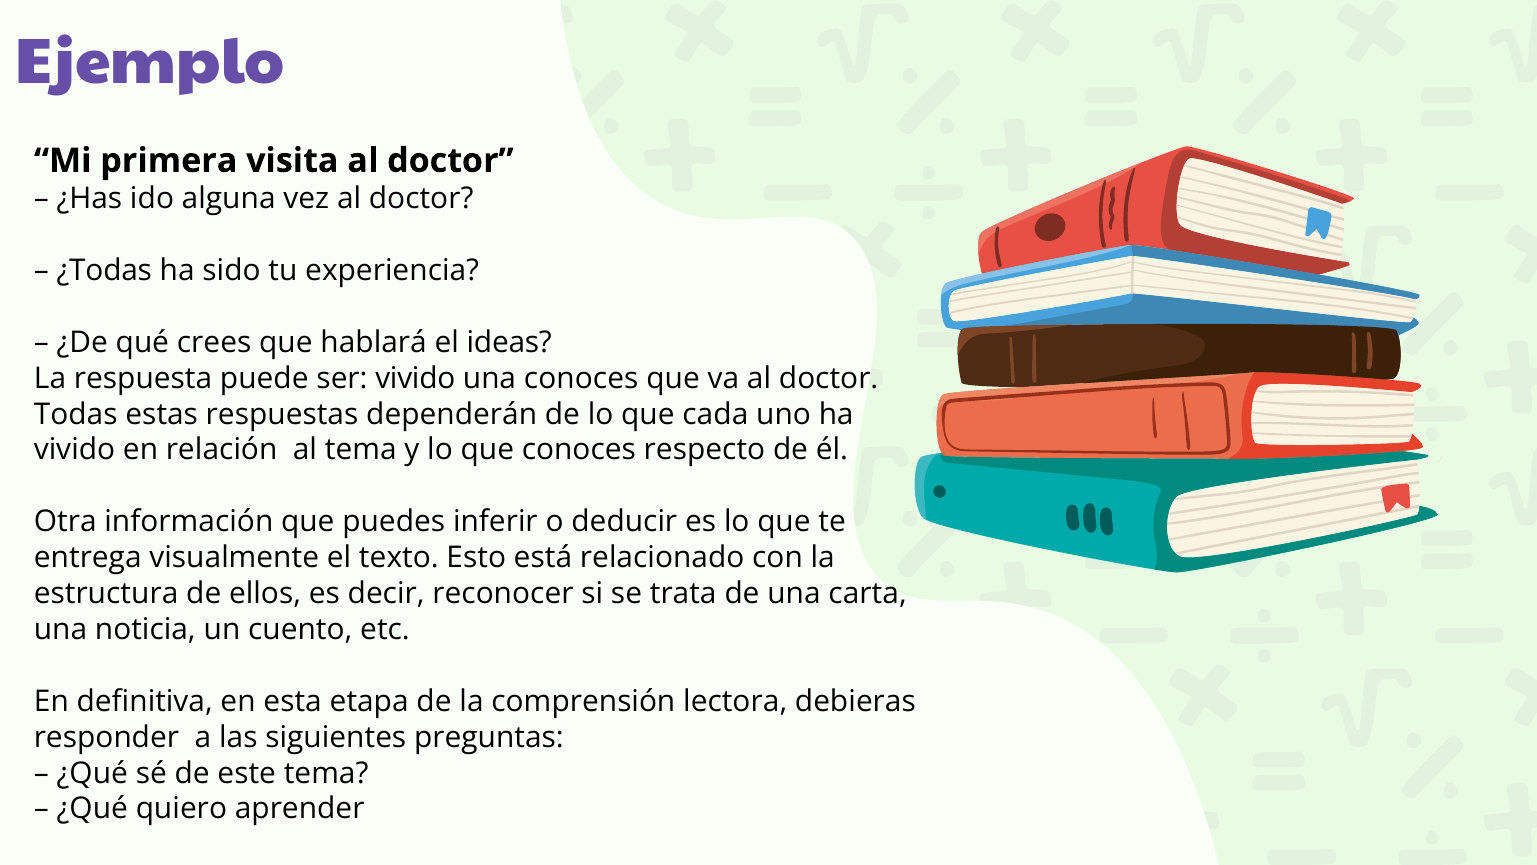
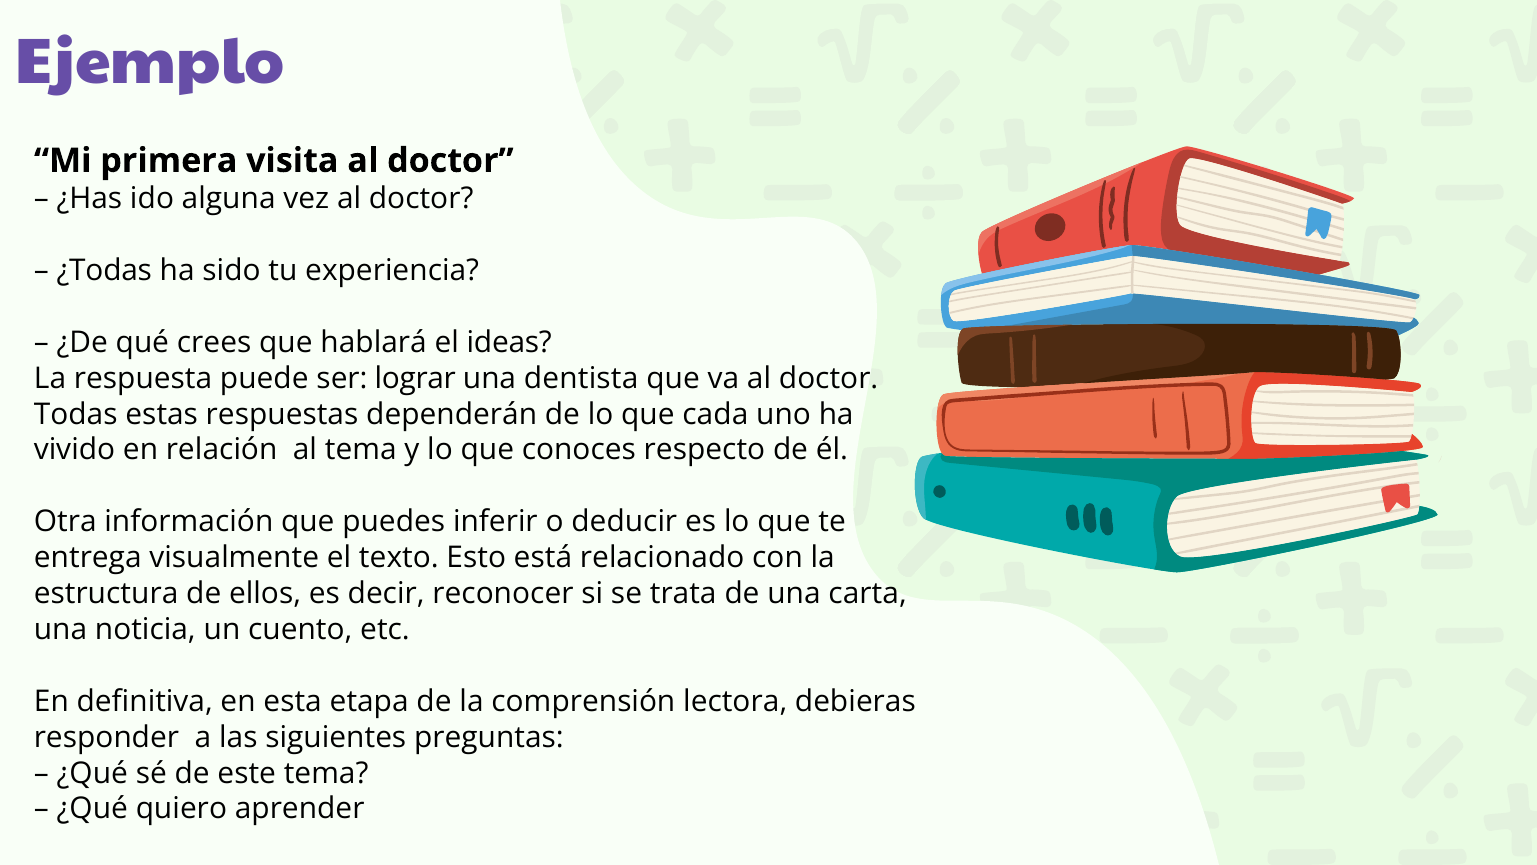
ser vivido: vivido -> lograr
una conoces: conoces -> dentista
